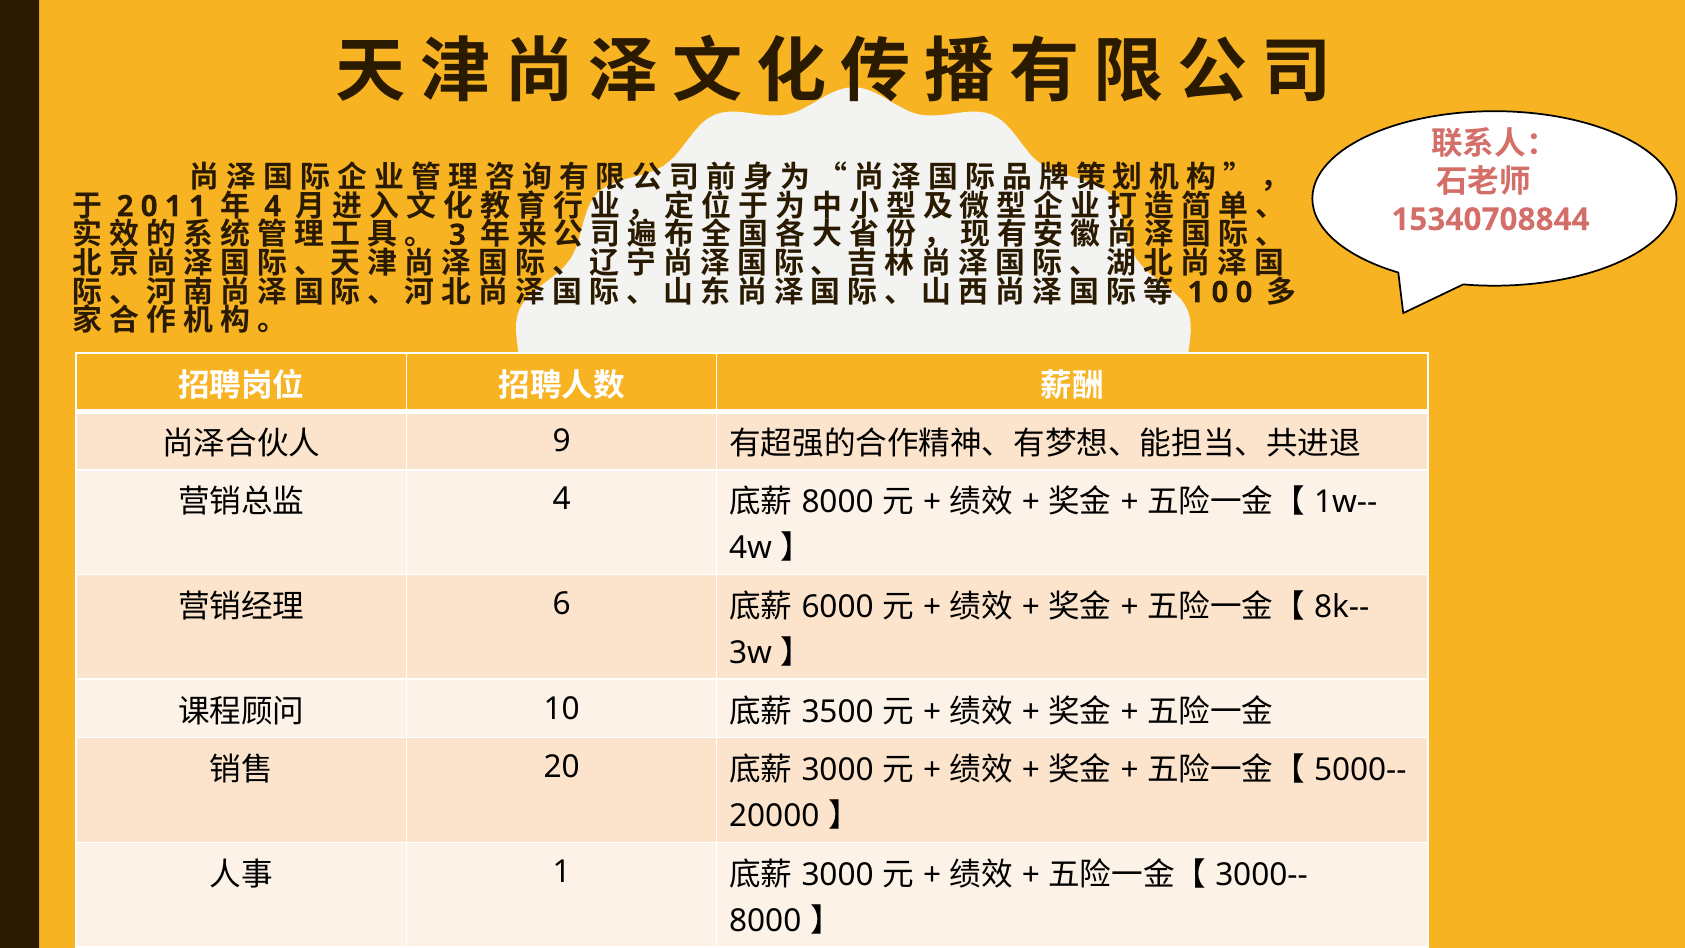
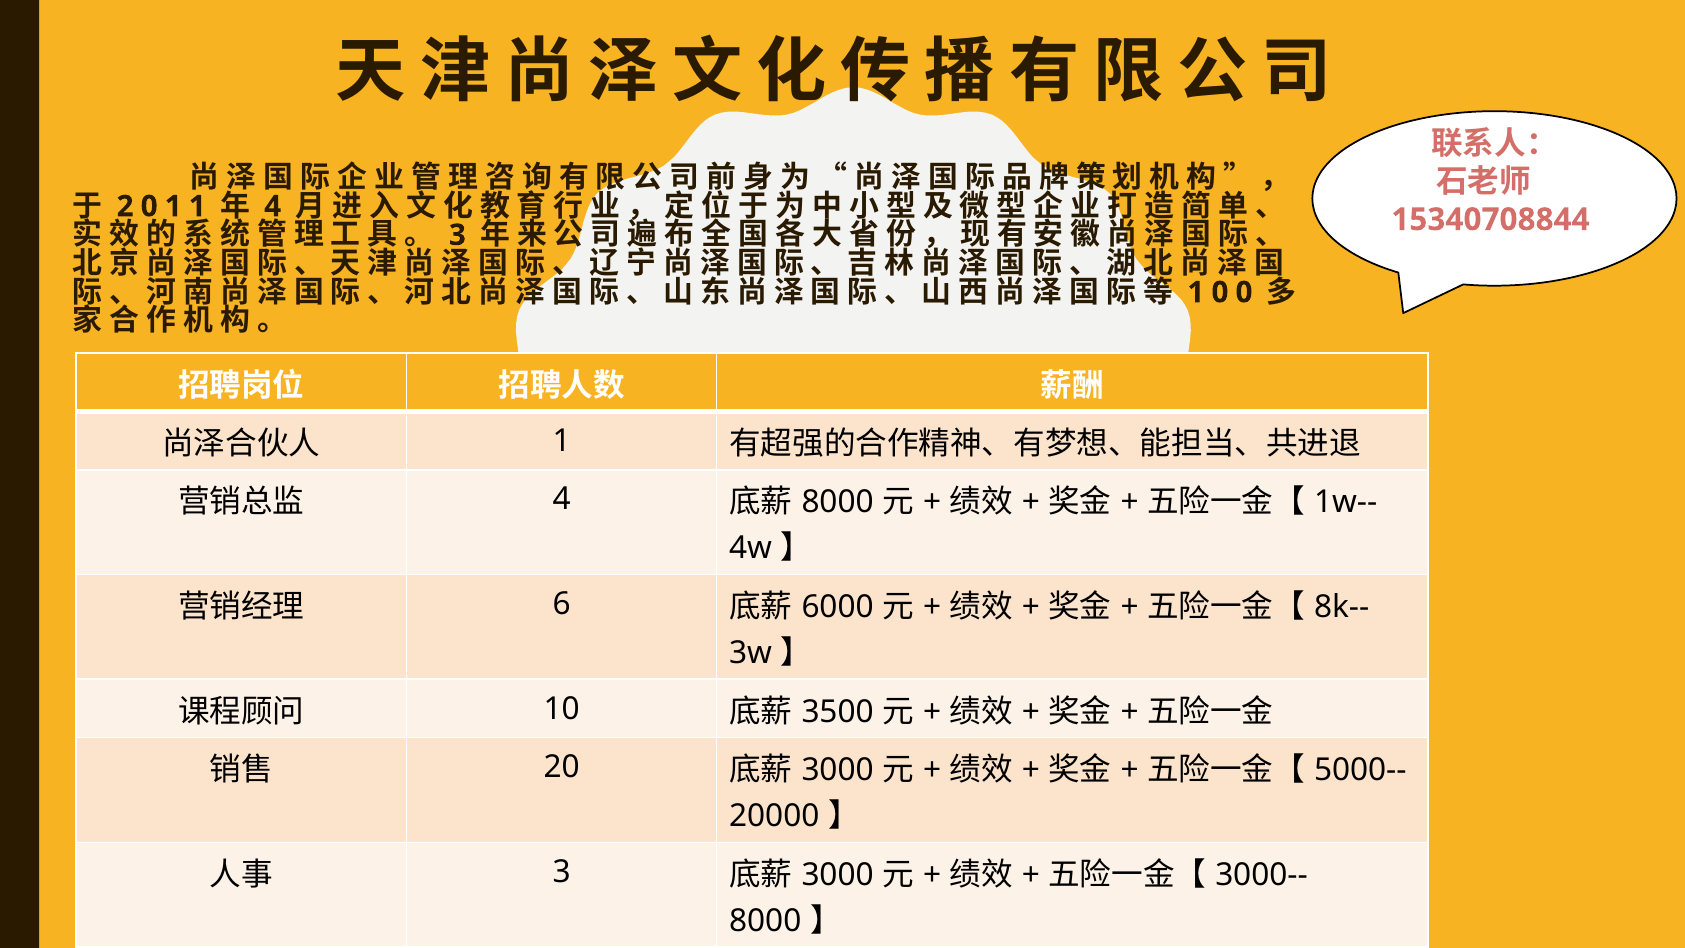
9: 9 -> 1
1 at (562, 872): 1 -> 3
